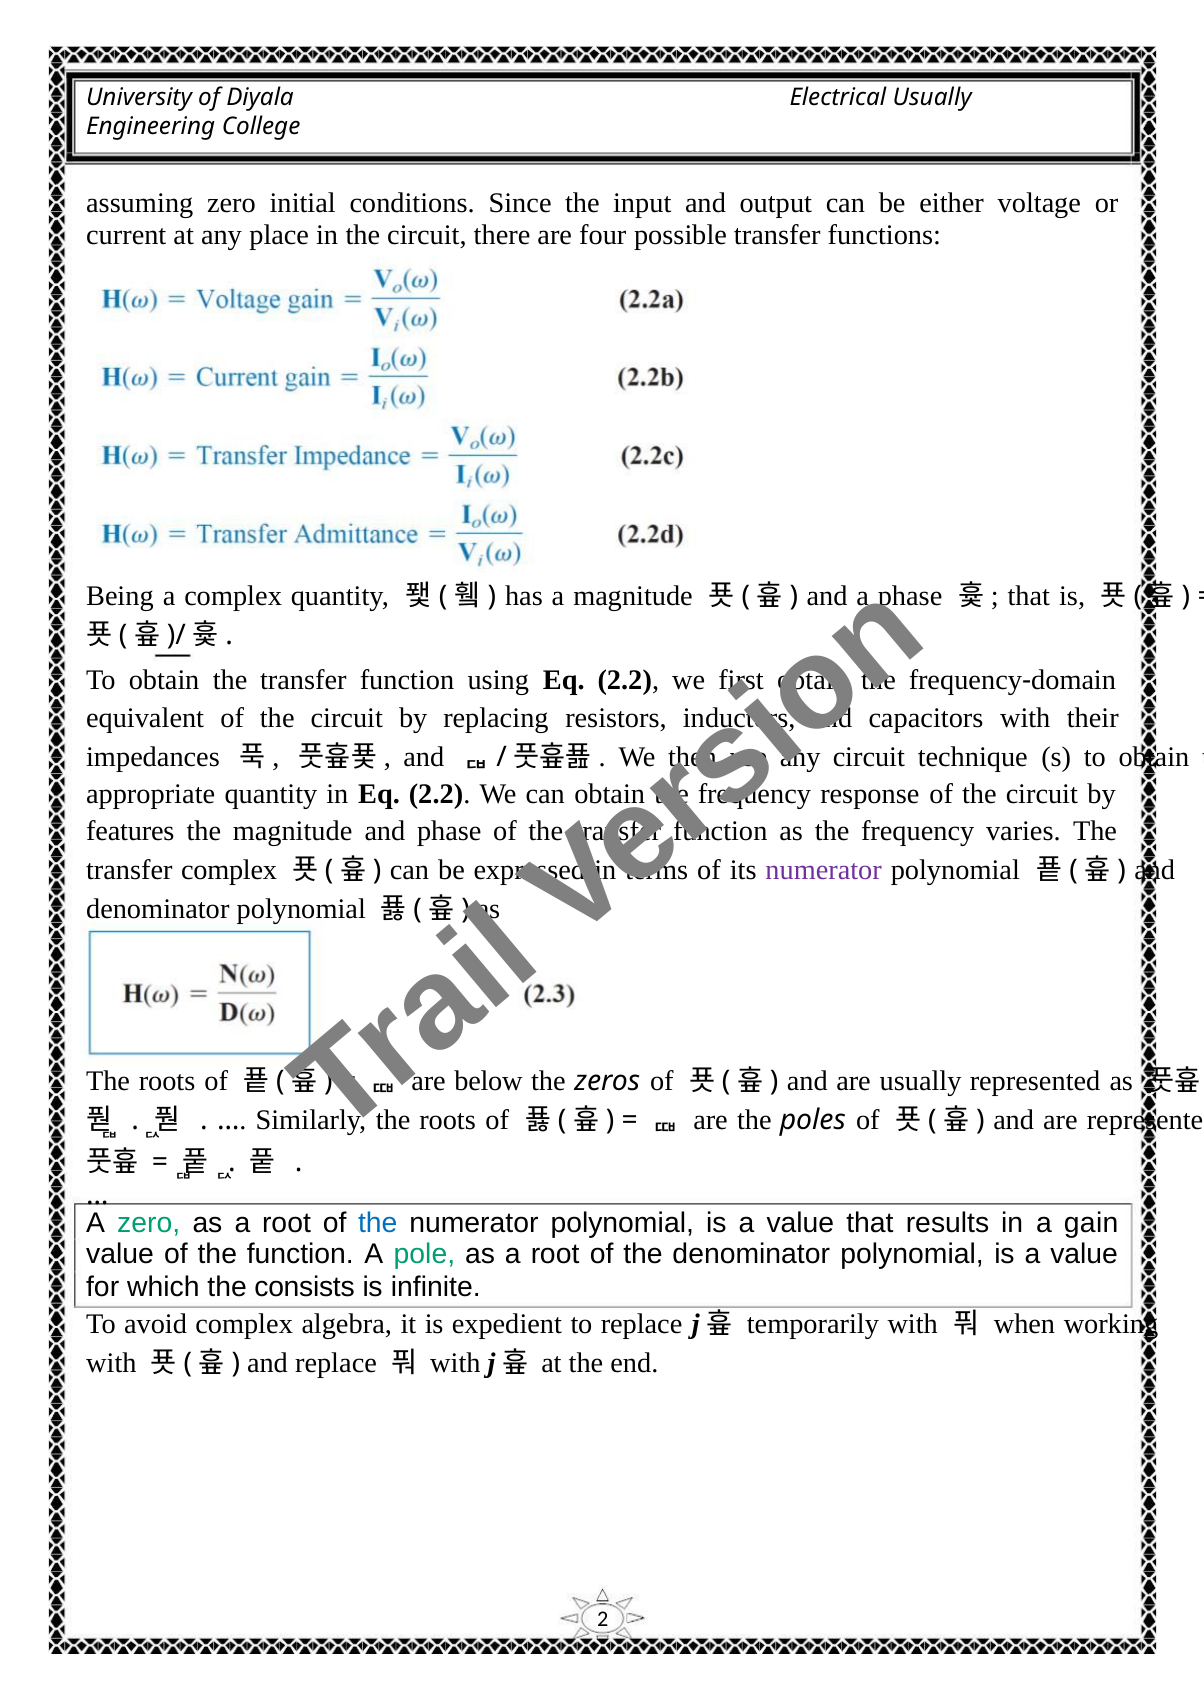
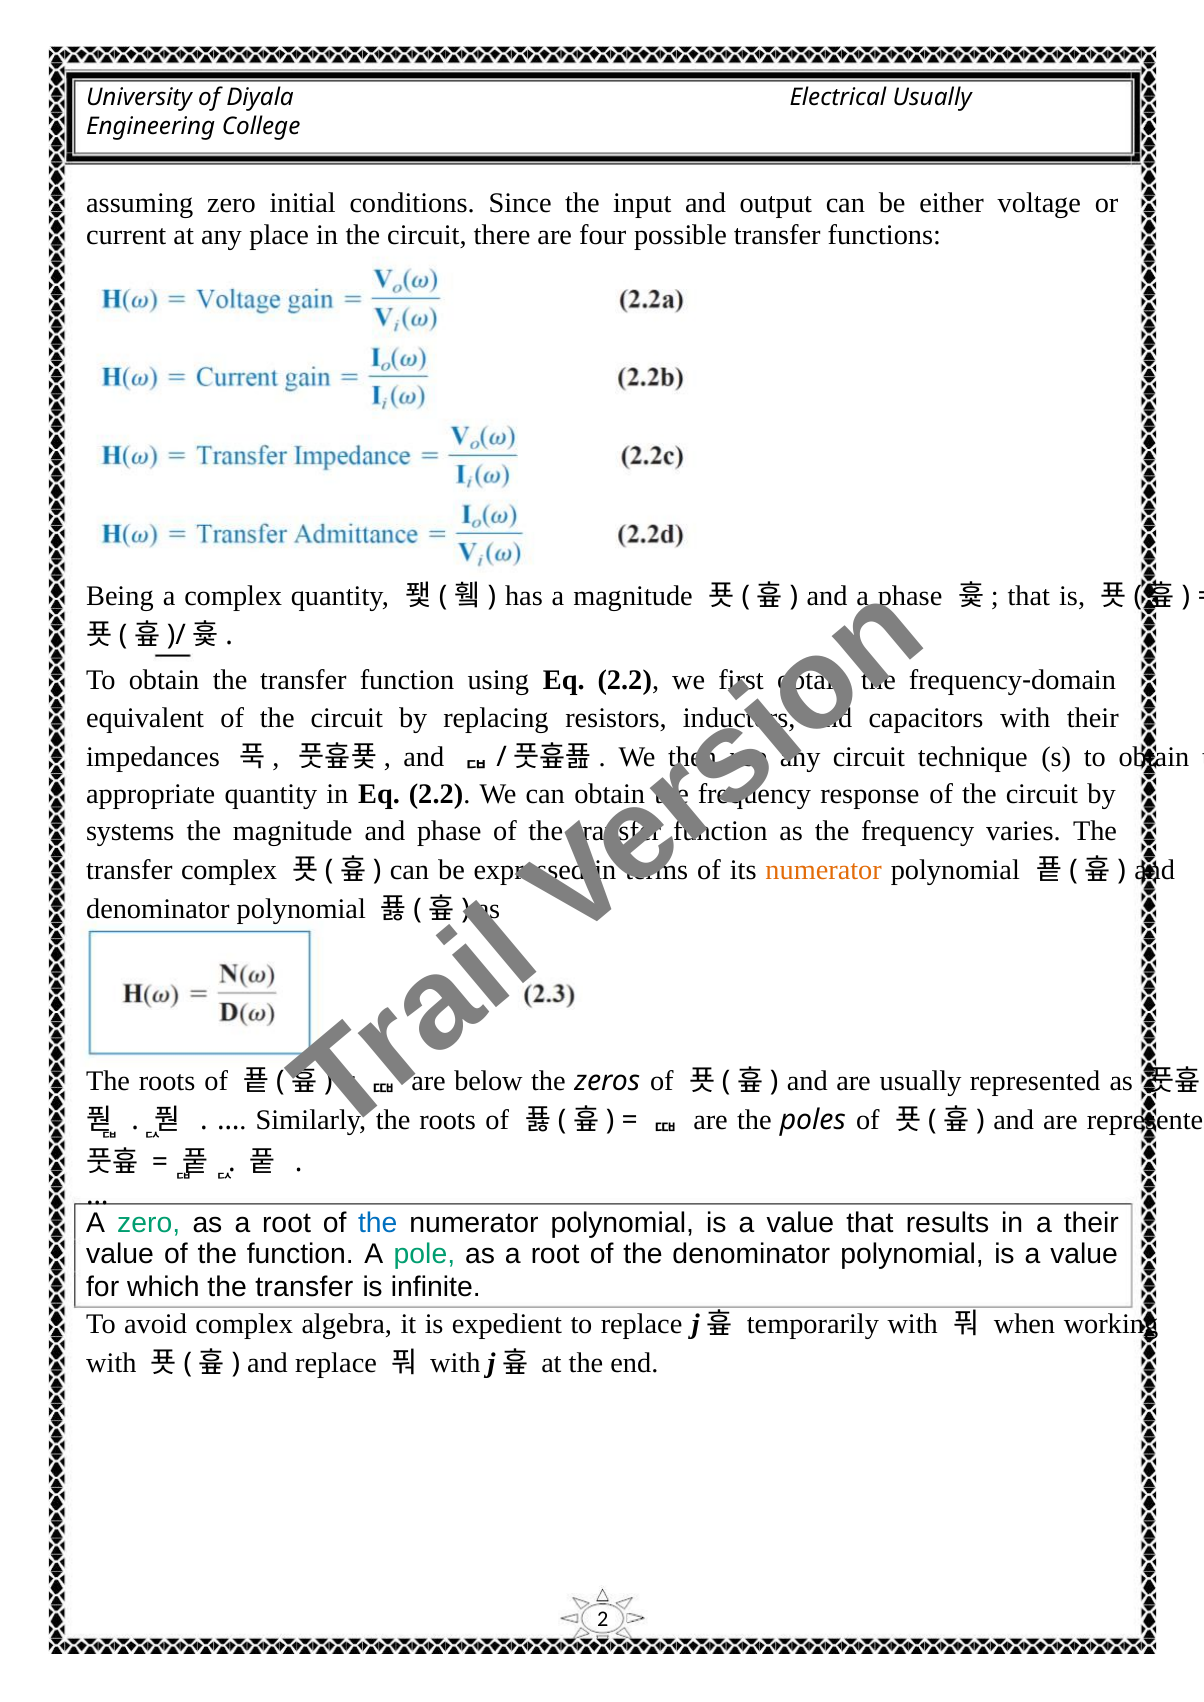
features: features -> systems
numerator at (824, 870) colour: purple -> orange
a gain: gain -> their
which the consists: consists -> transfer
